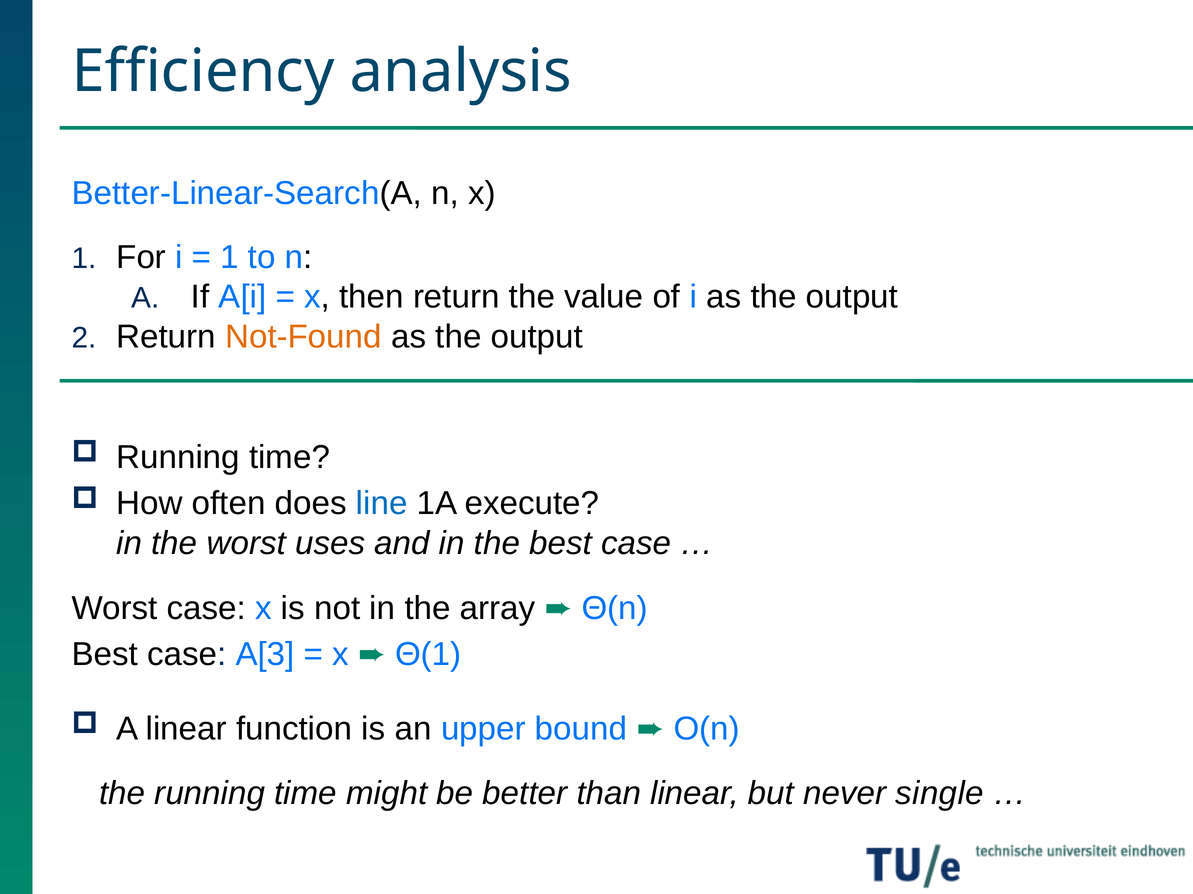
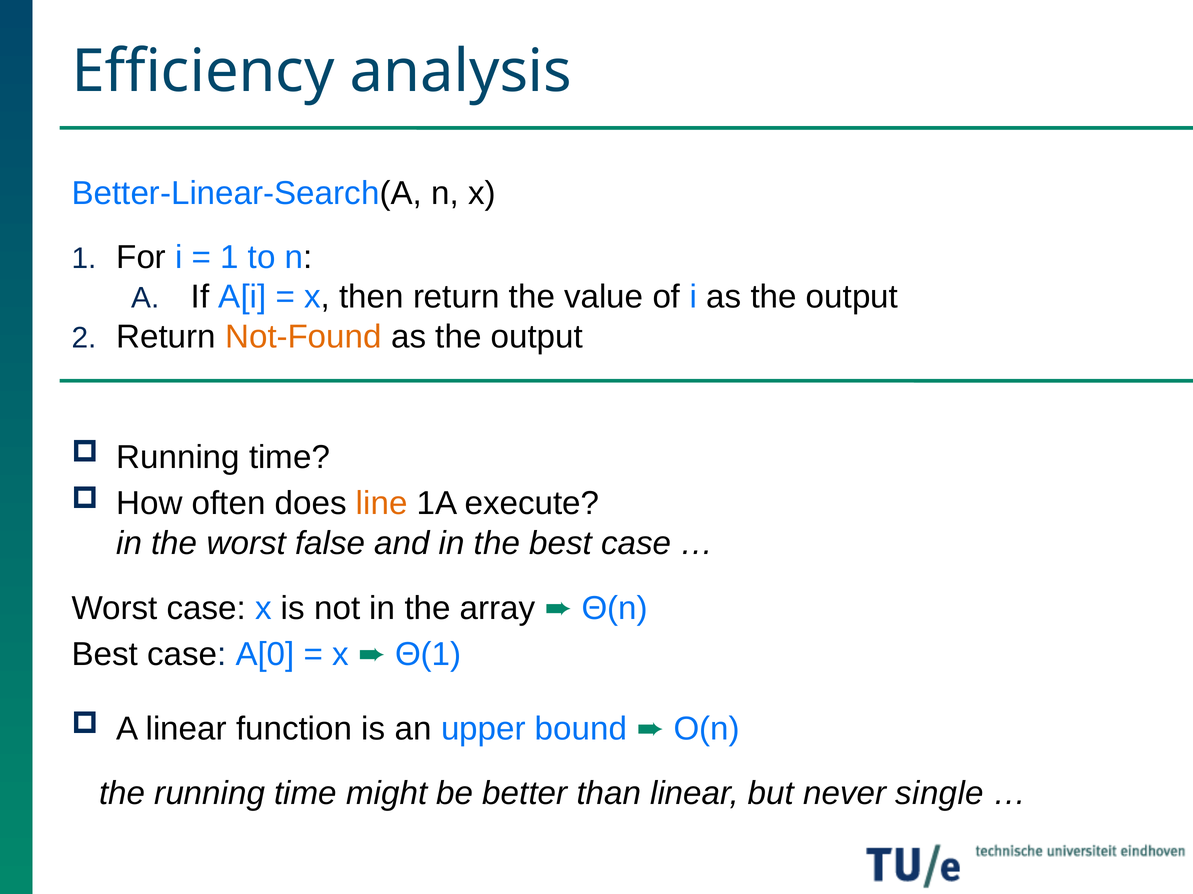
line colour: blue -> orange
uses: uses -> false
A[3: A[3 -> A[0
